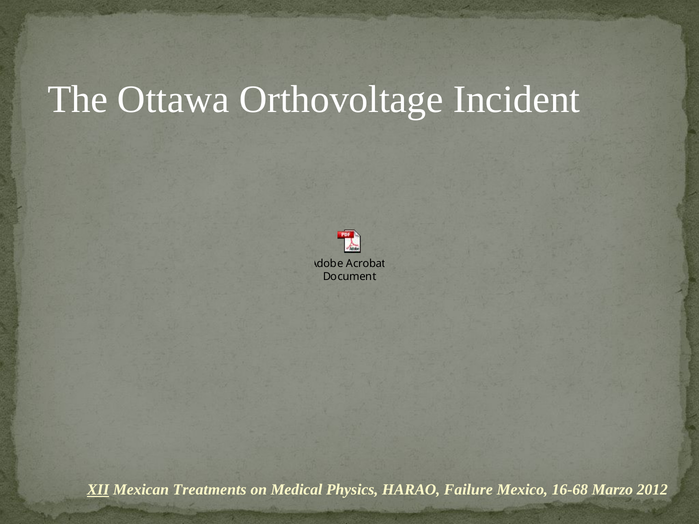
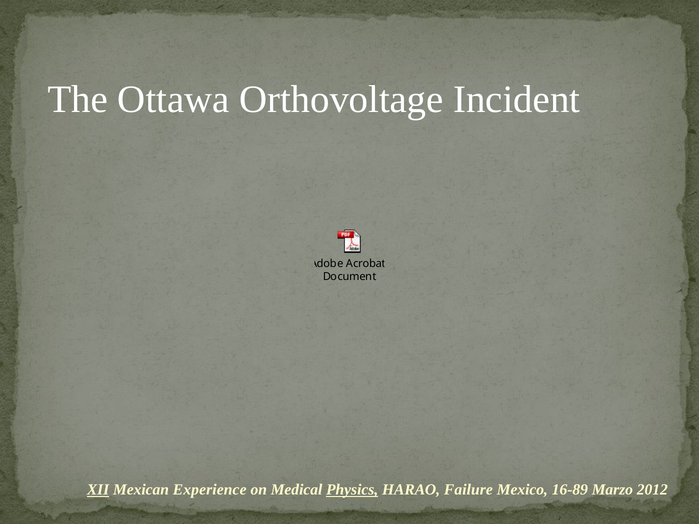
Treatments: Treatments -> Experience
Physics underline: none -> present
16-68: 16-68 -> 16-89
